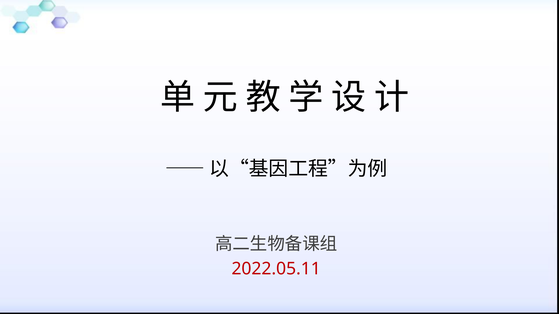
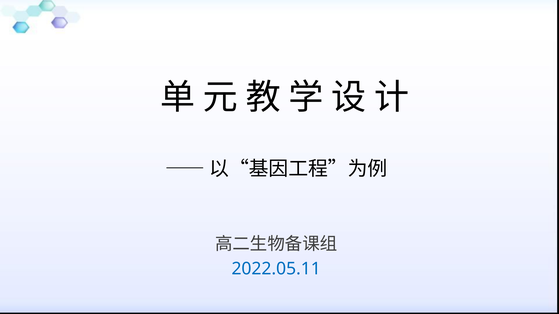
2022.05.11 colour: red -> blue
